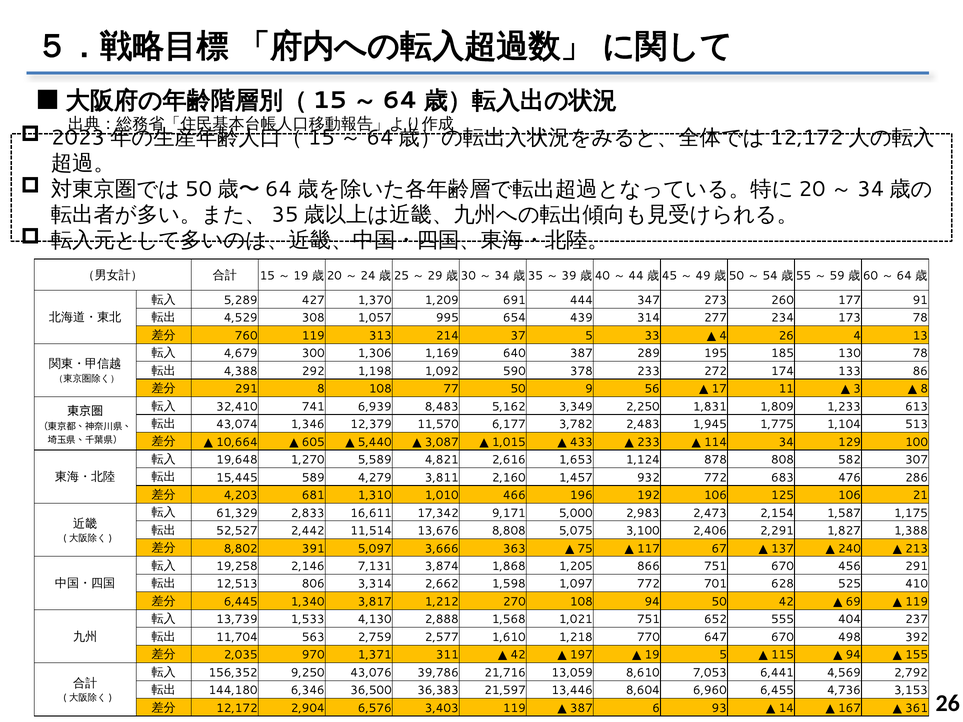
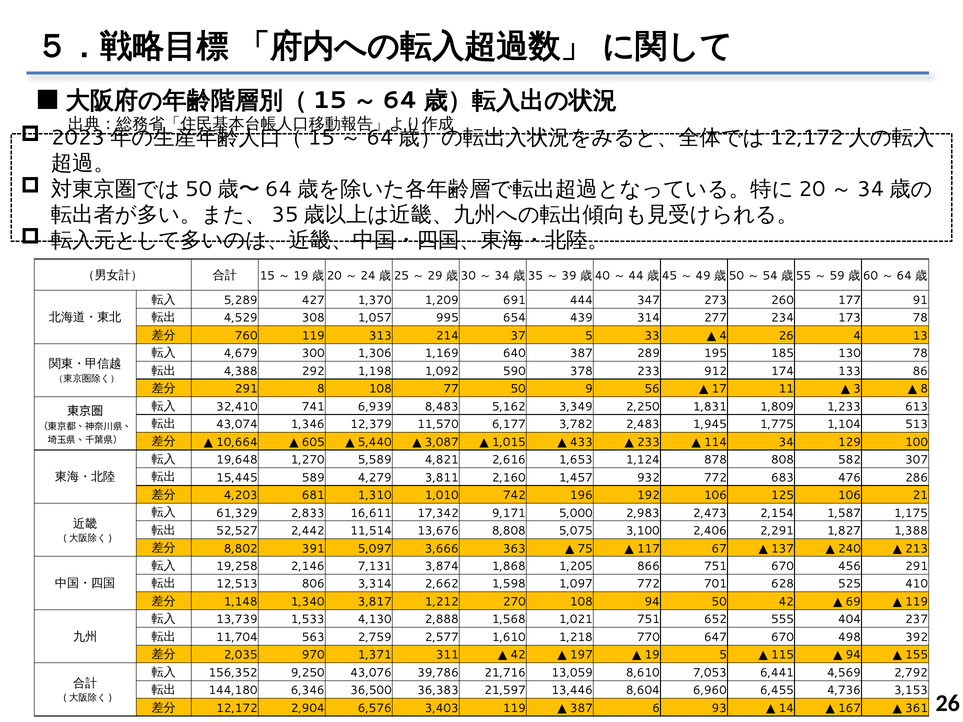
272: 272 -> 912
466: 466 -> 742
6,445: 6,445 -> 1,148
